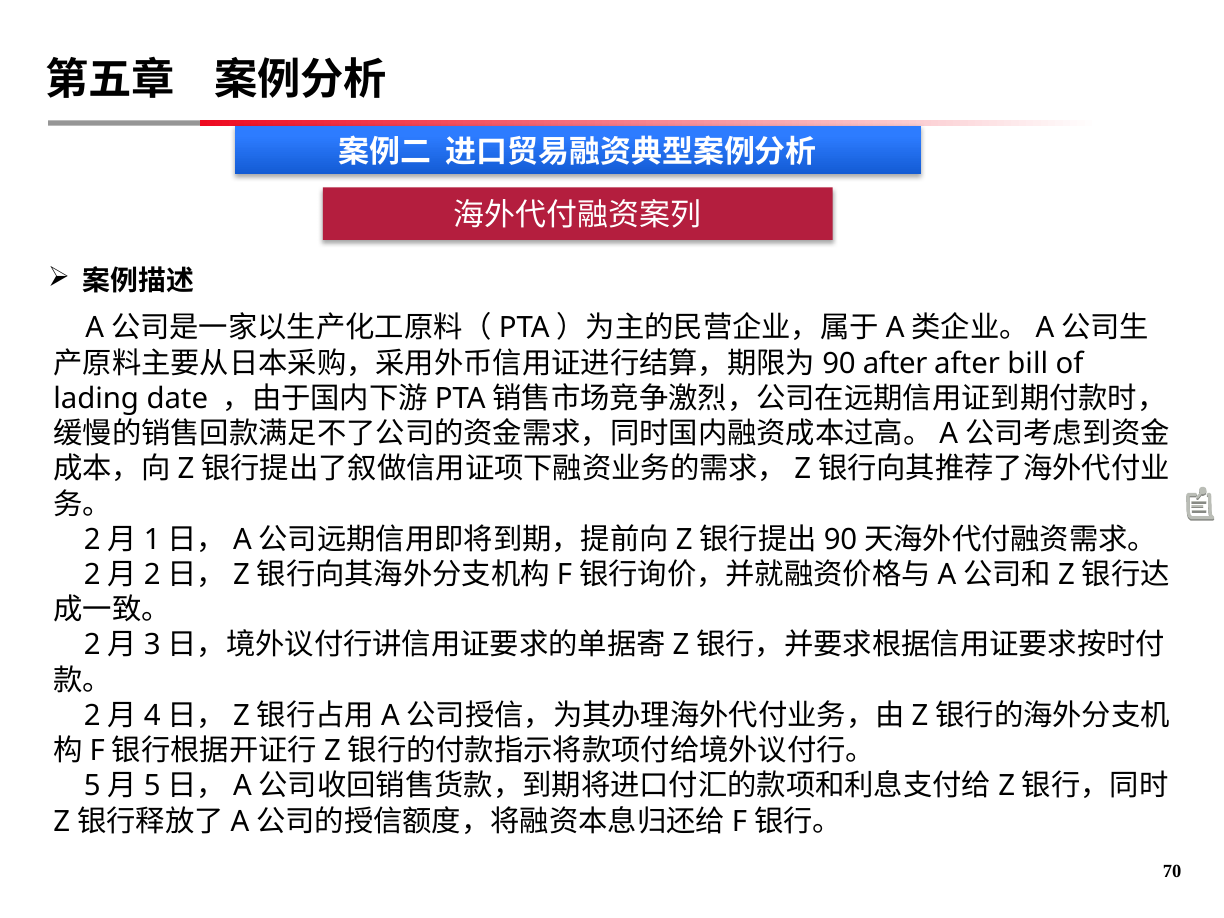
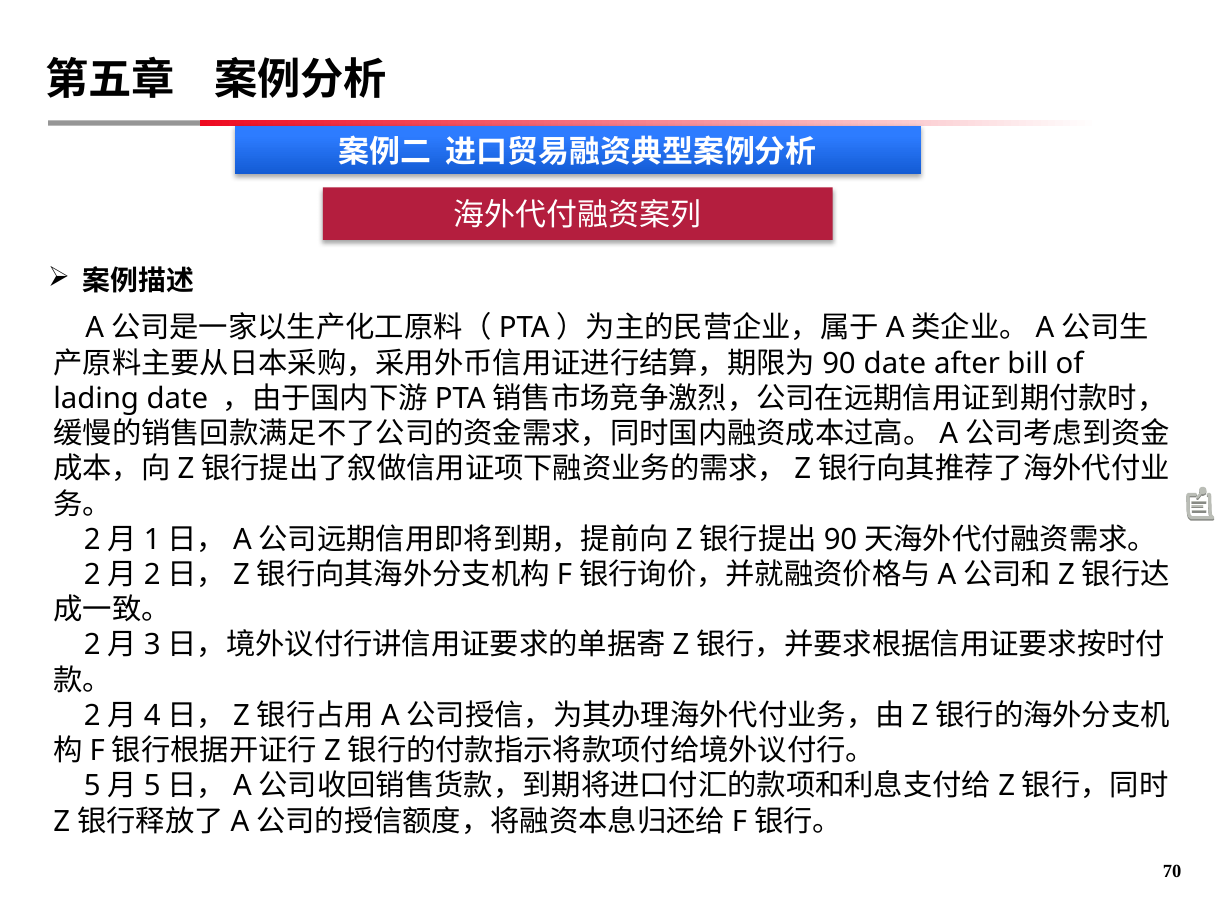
after at (895, 364): after -> date
